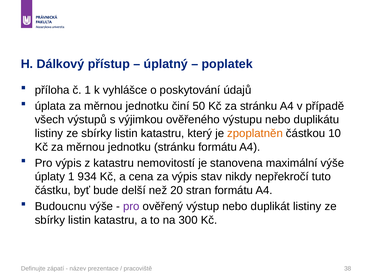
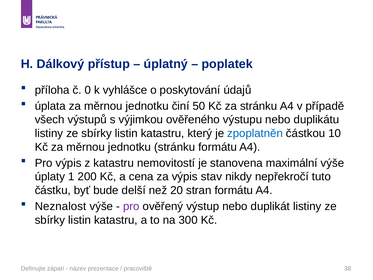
č 1: 1 -> 0
zpoplatněn colour: orange -> blue
934: 934 -> 200
Budoucnu: Budoucnu -> Neznalost
